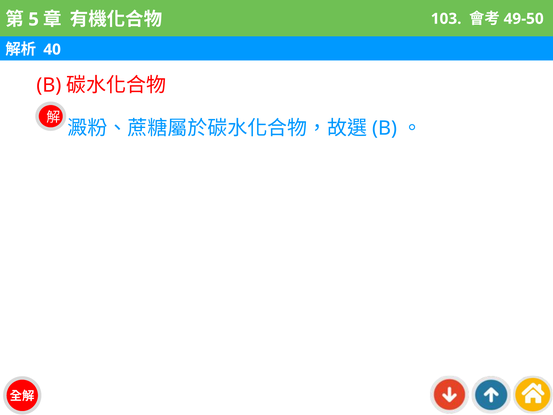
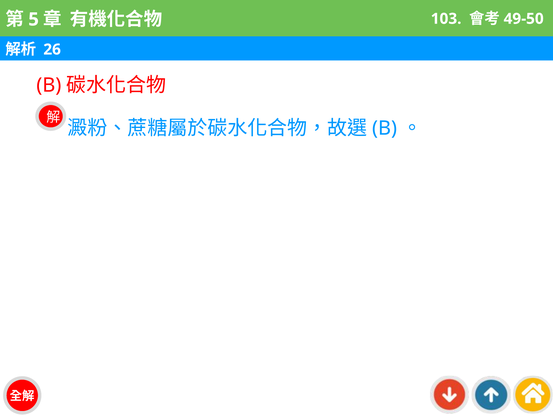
40: 40 -> 26
